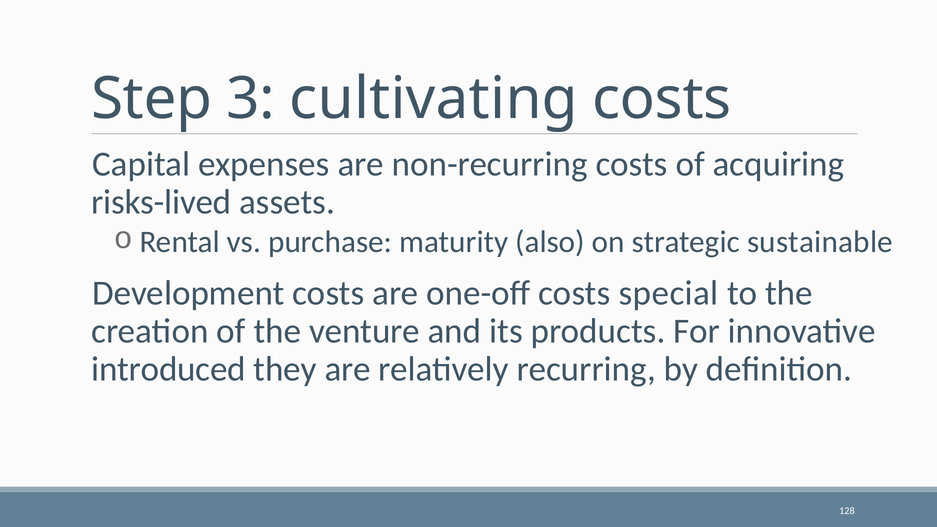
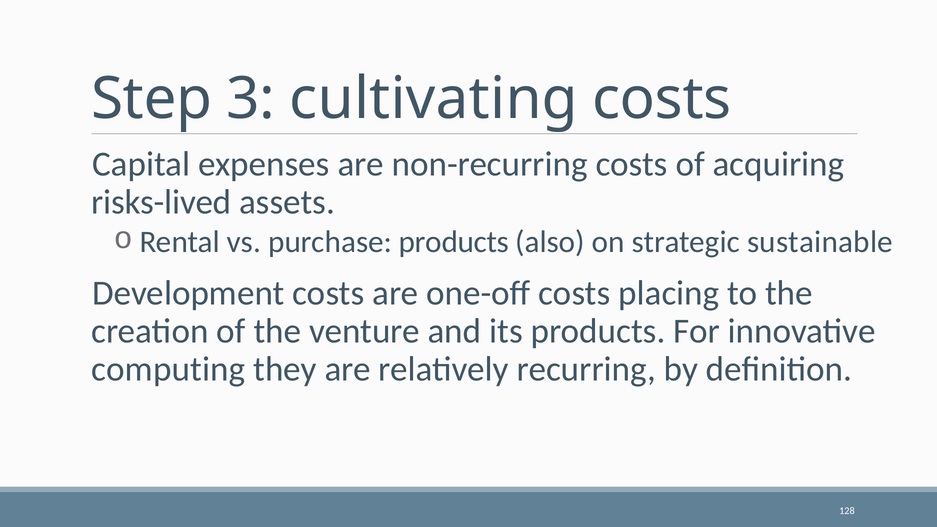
purchase maturity: maturity -> products
special: special -> placing
introduced: introduced -> computing
